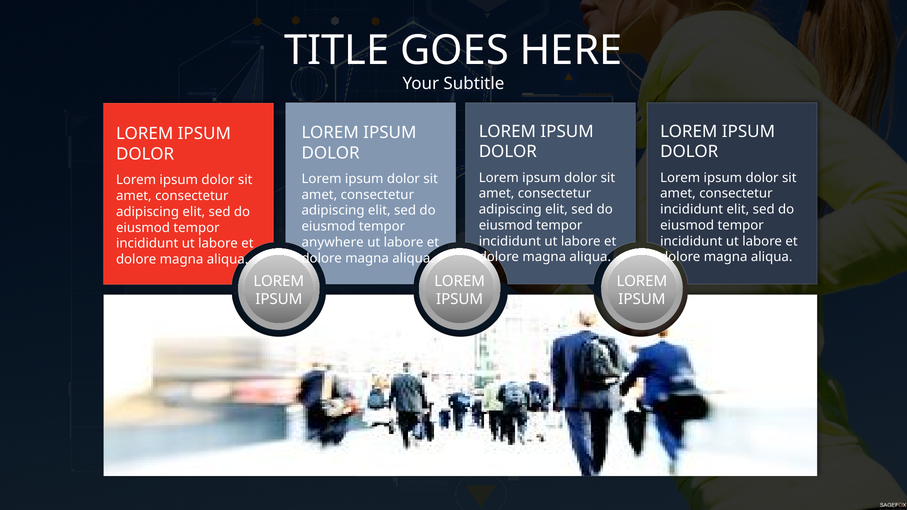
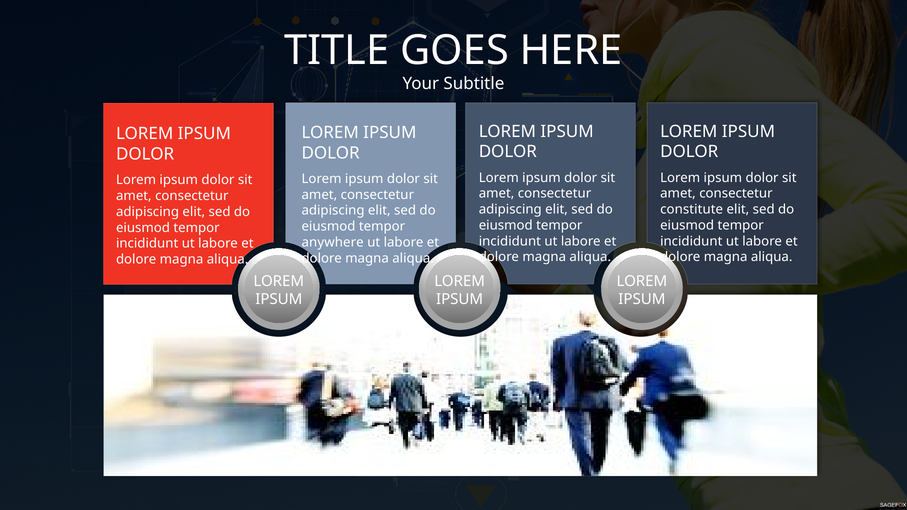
incididunt at (692, 210): incididunt -> constitute
